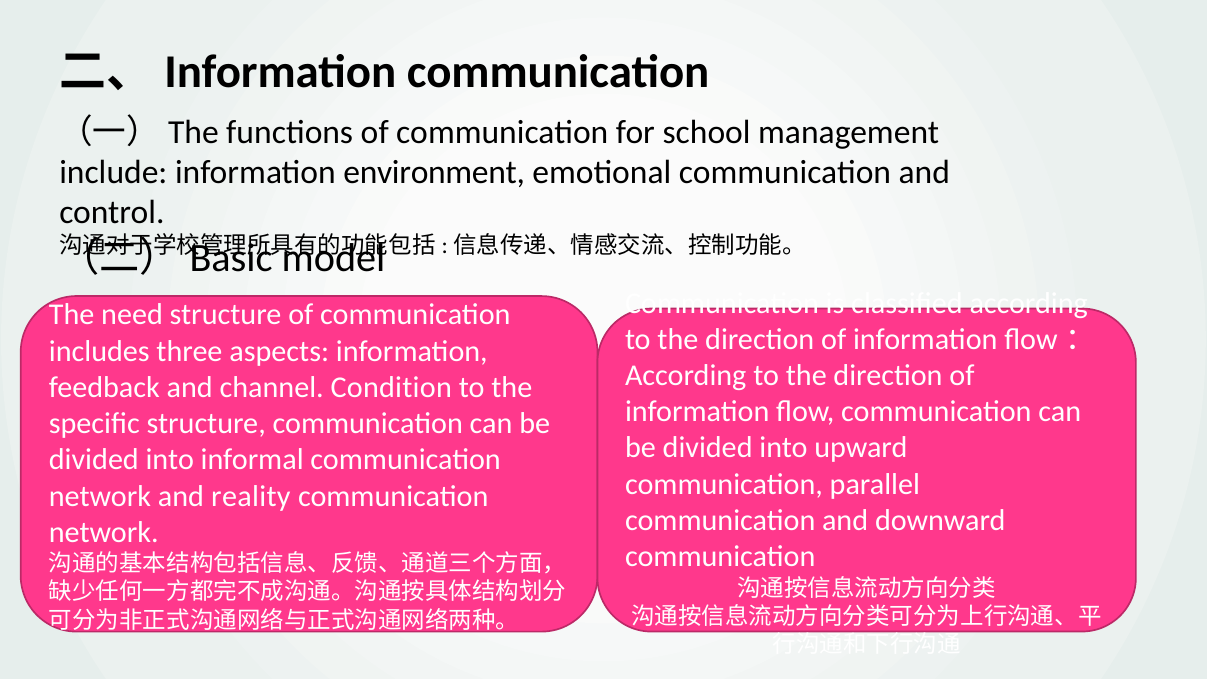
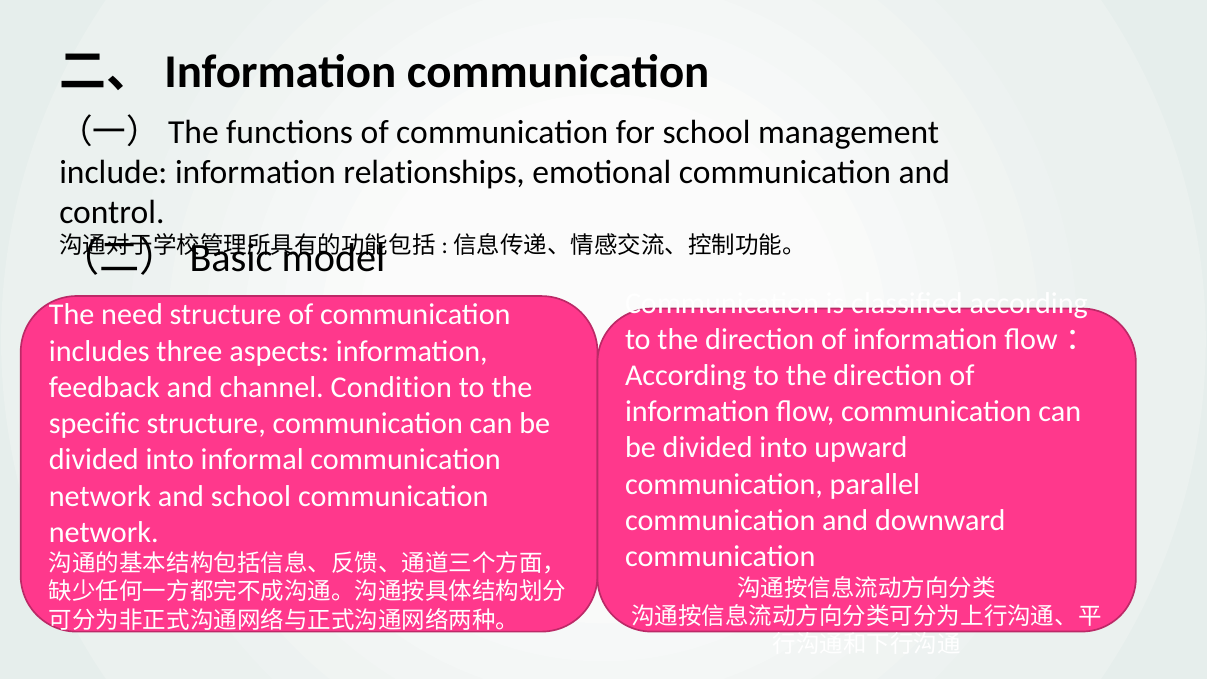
environment: environment -> relationships
and reality: reality -> school
